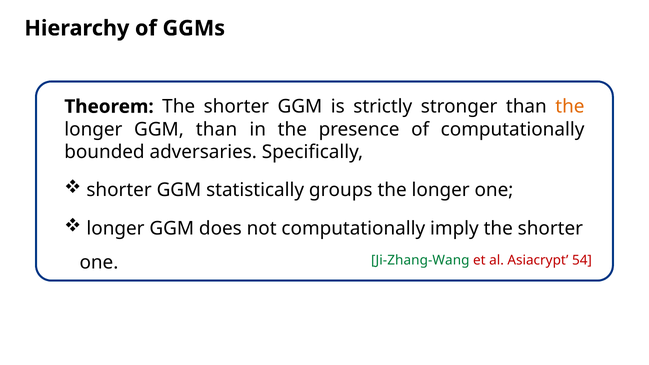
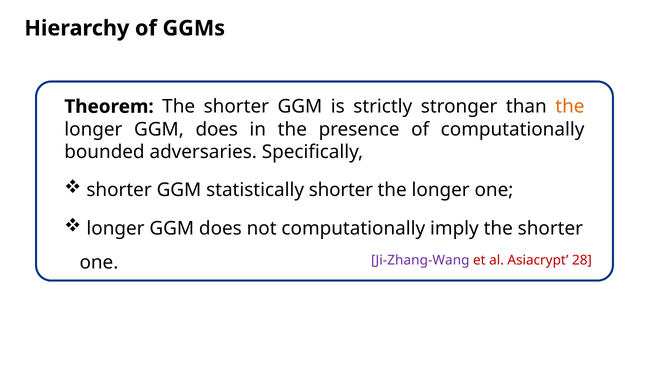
than at (217, 129): than -> does
statistically groups: groups -> shorter
Ji-Zhang-Wang colour: green -> purple
54: 54 -> 28
